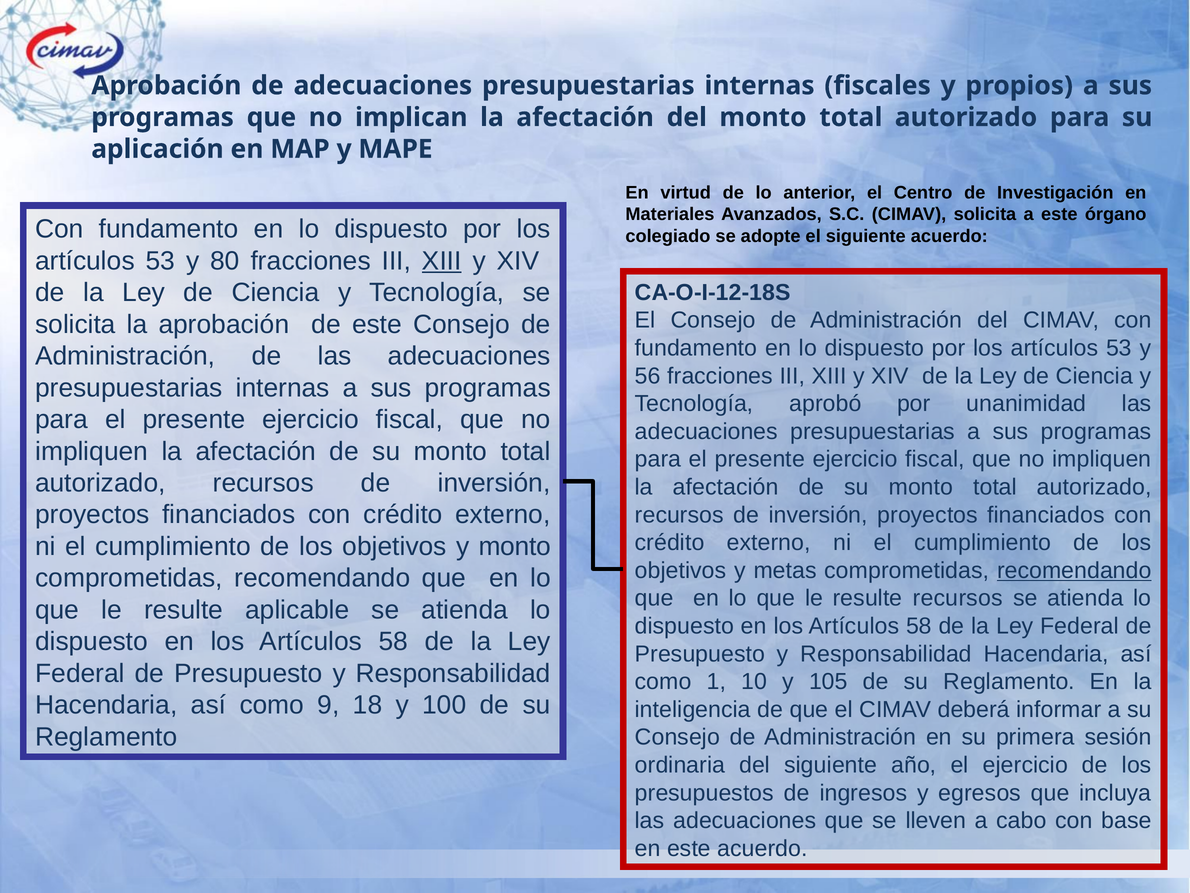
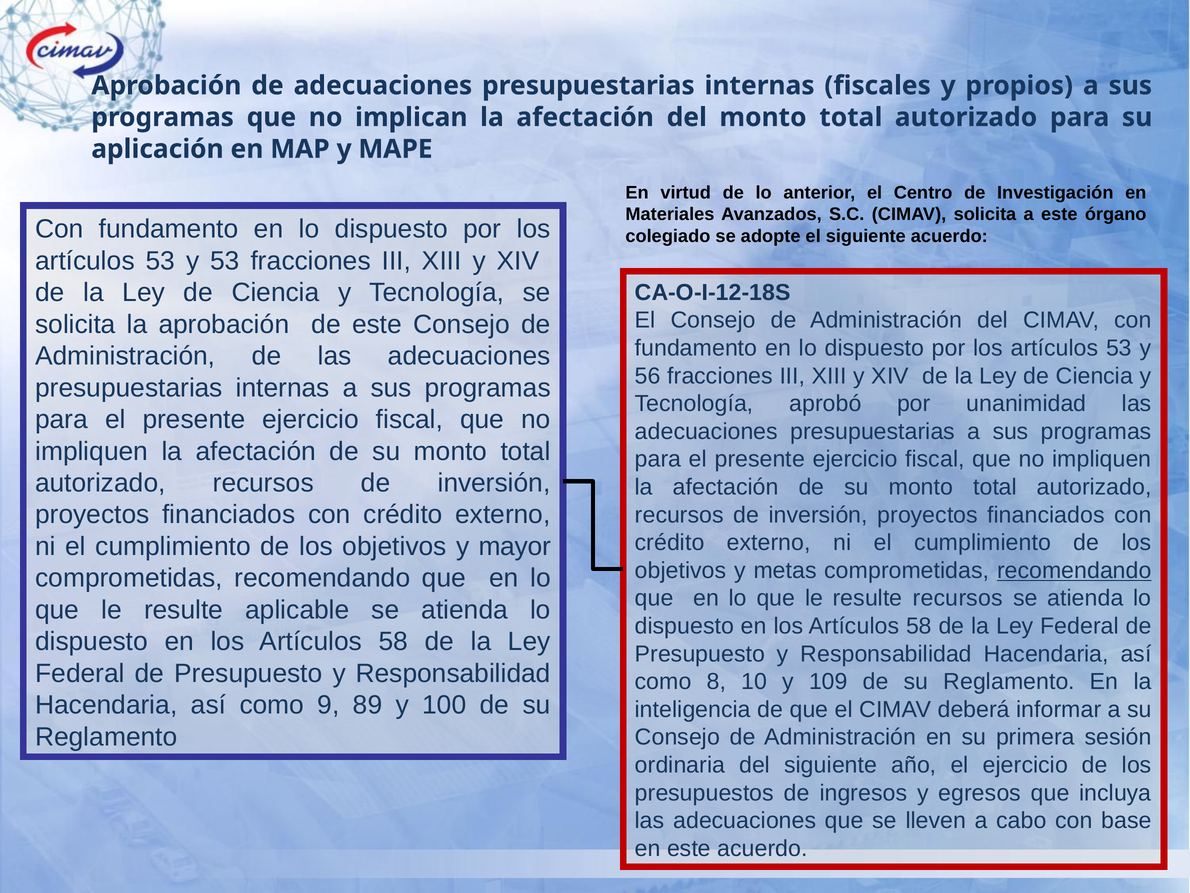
y 80: 80 -> 53
XIII at (442, 261) underline: present -> none
y monto: monto -> mayor
1: 1 -> 8
105: 105 -> 109
18: 18 -> 89
